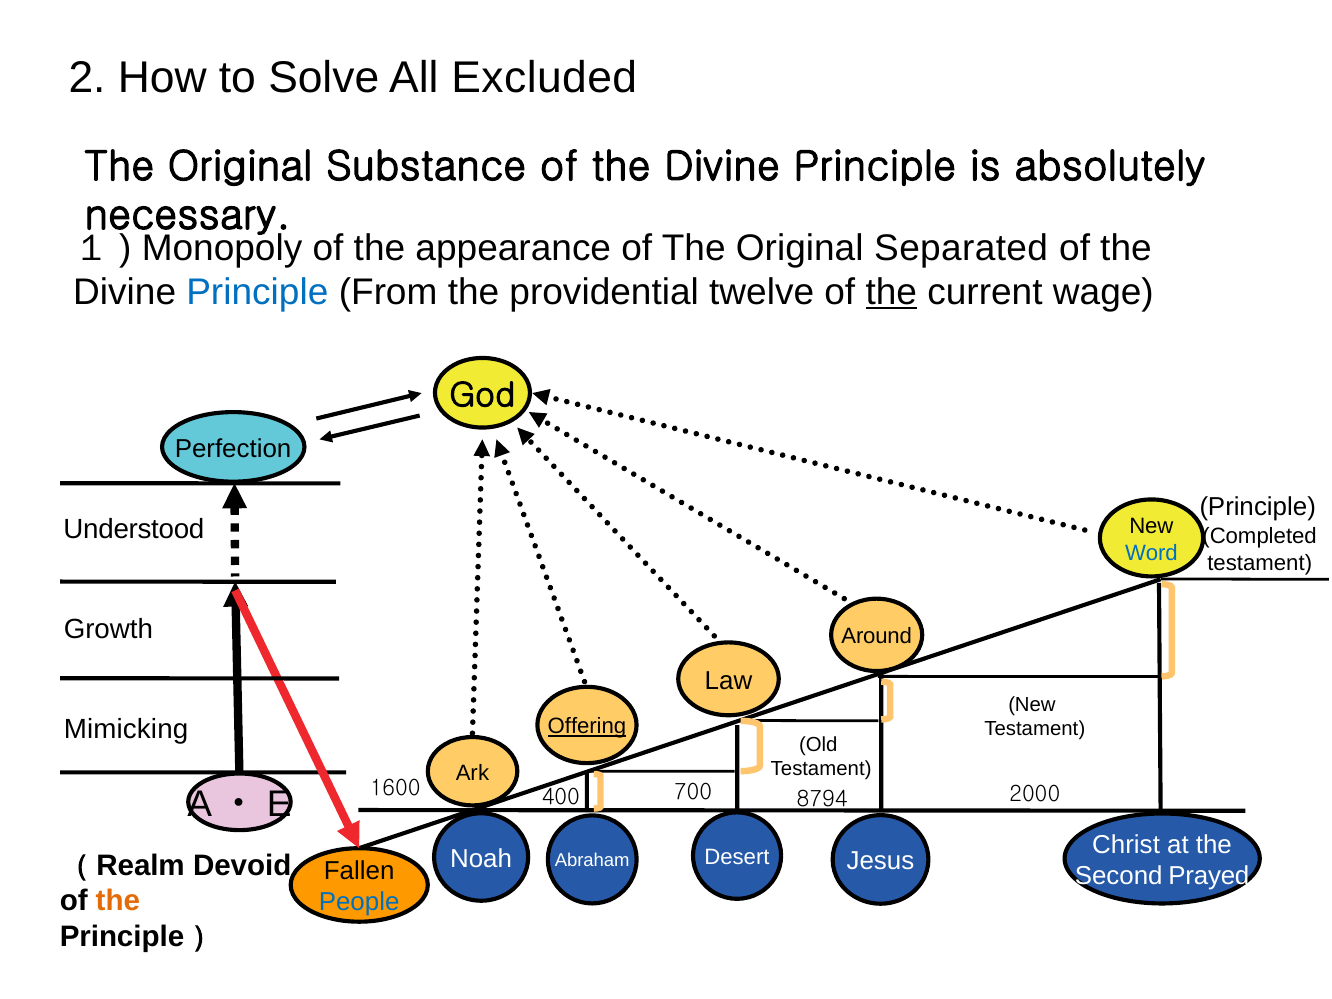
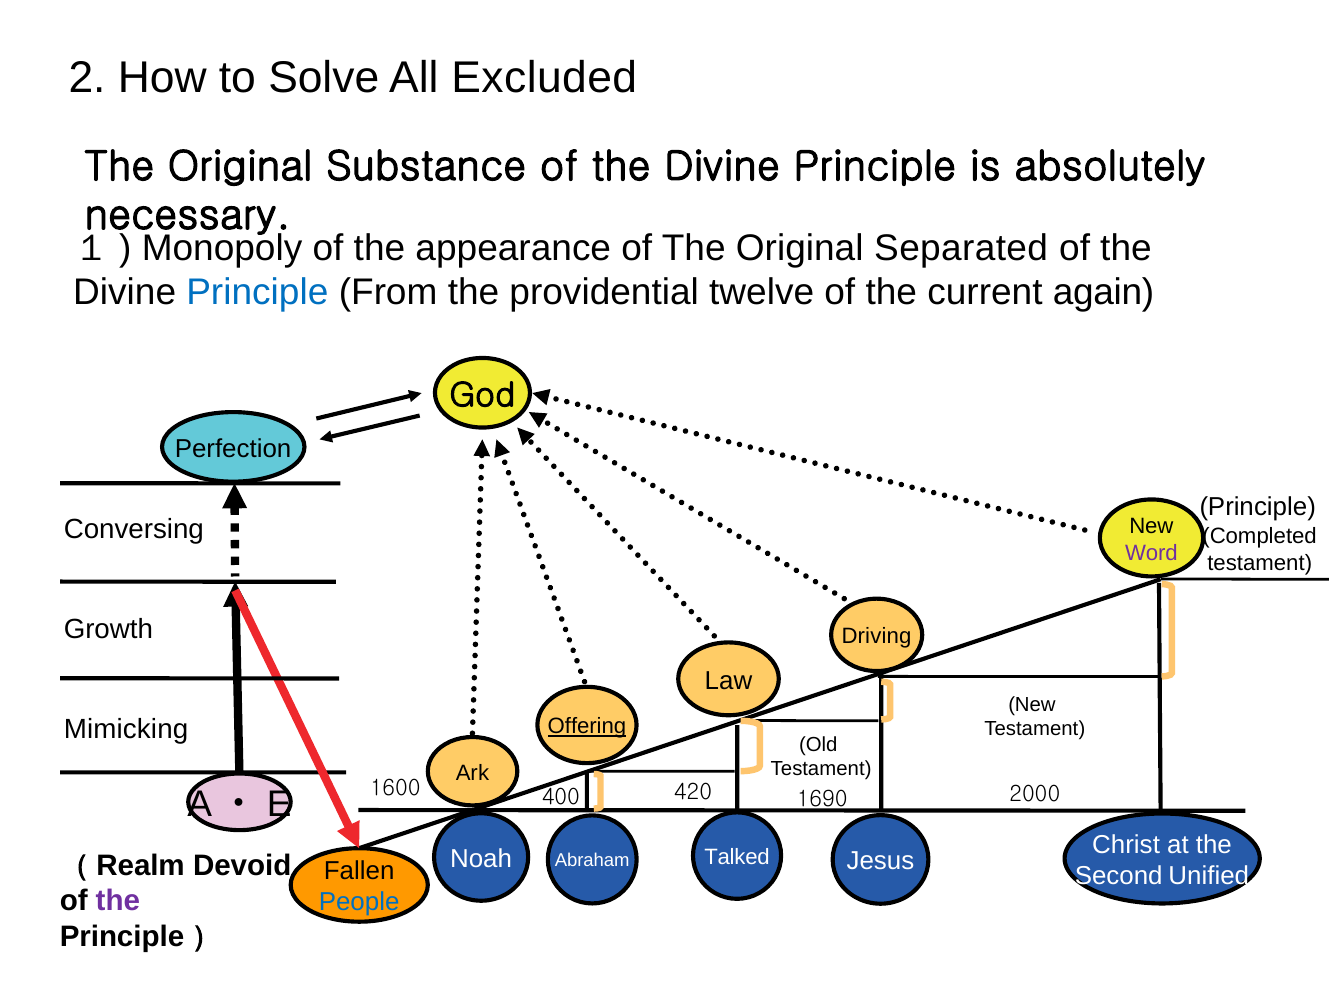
the at (891, 292) underline: present -> none
wage: wage -> again
Understood: Understood -> Conversing
Word colour: blue -> purple
Around: Around -> Driving
700: 700 -> 420
8794: 8794 -> 1690
Desert: Desert -> Talked
Prayed: Prayed -> Unified
the at (118, 901) colour: orange -> purple
